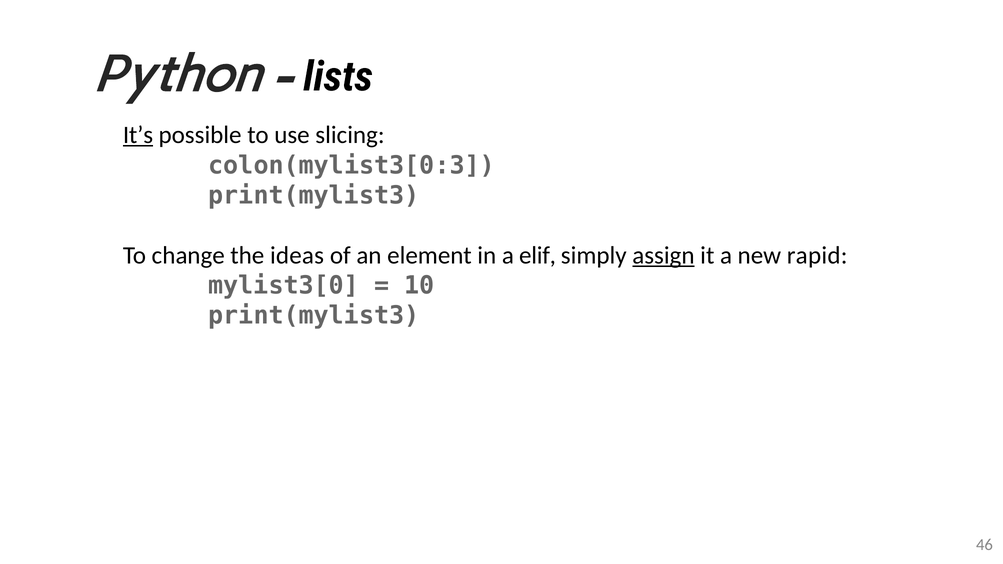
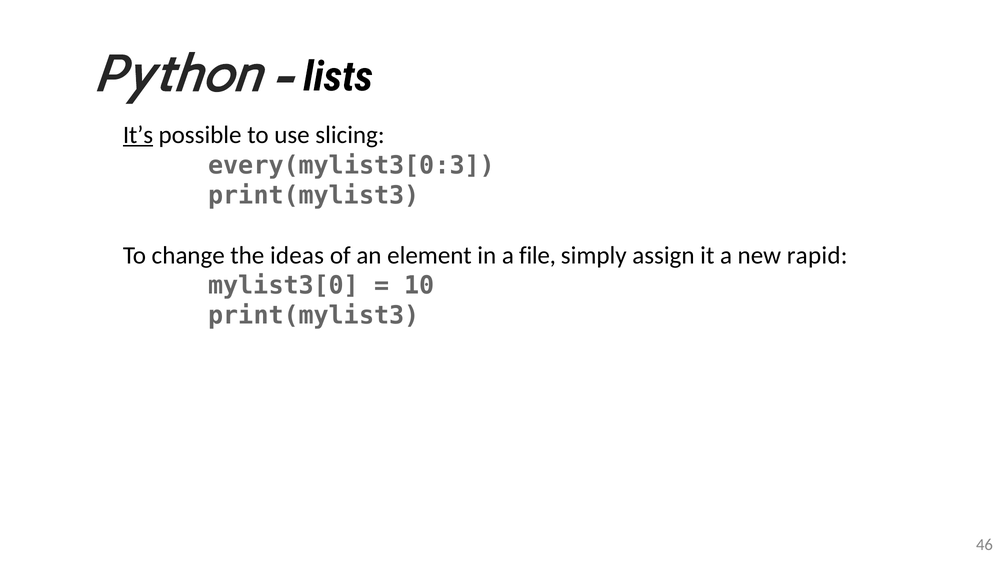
colon(mylist3[0:3: colon(mylist3[0:3 -> every(mylist3[0:3
elif: elif -> file
assign underline: present -> none
